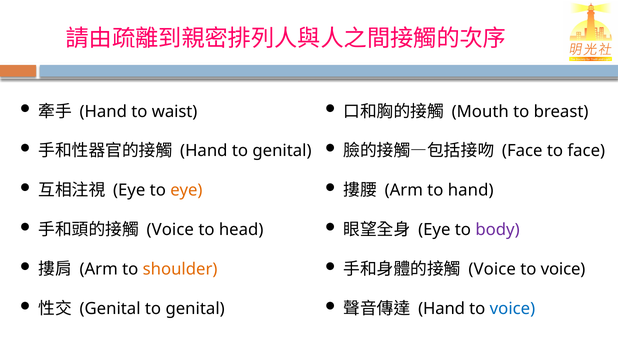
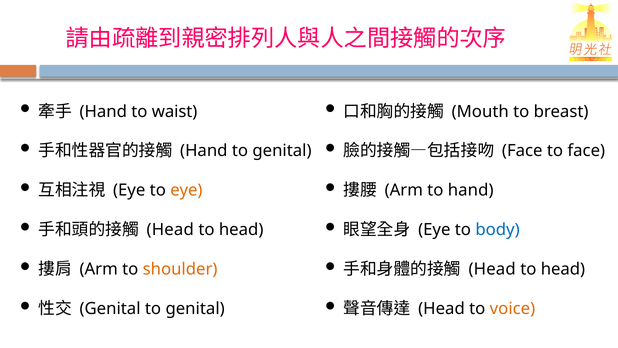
Voice at (170, 229): Voice -> Head
body colour: purple -> blue
Voice at (492, 269): Voice -> Head
voice at (563, 269): voice -> head
Hand at (442, 308): Hand -> Head
voice at (512, 308) colour: blue -> orange
